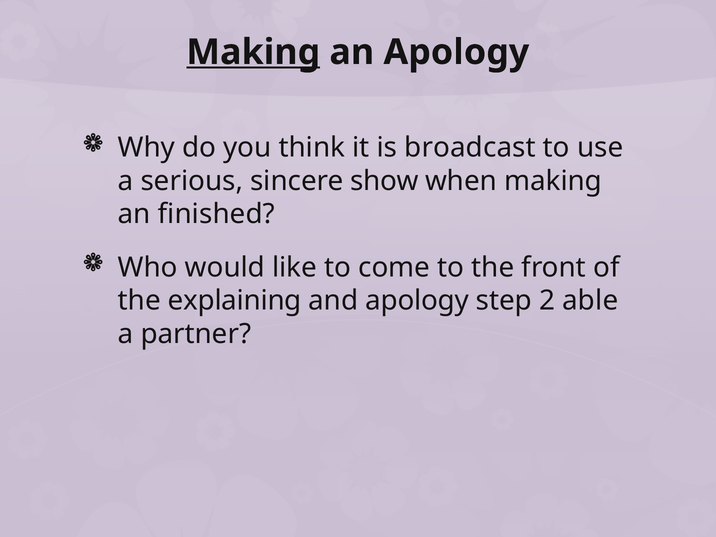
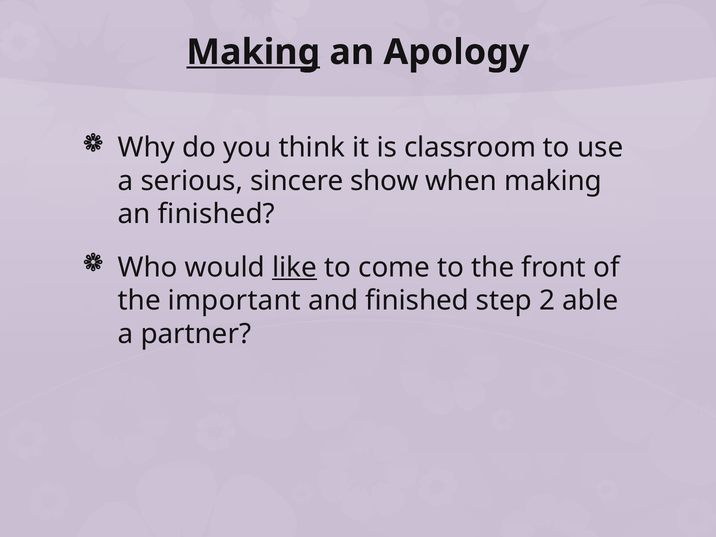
broadcast: broadcast -> classroom
like underline: none -> present
explaining: explaining -> important
and apology: apology -> finished
